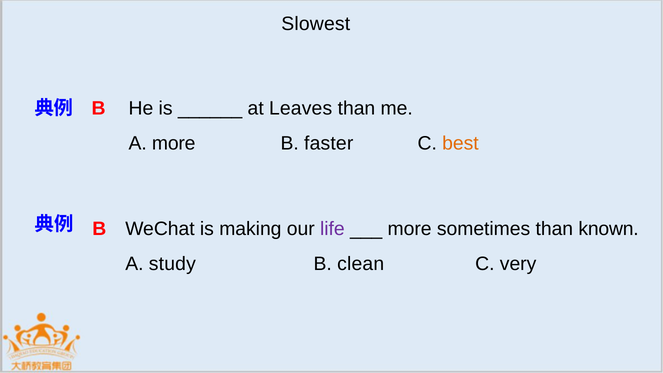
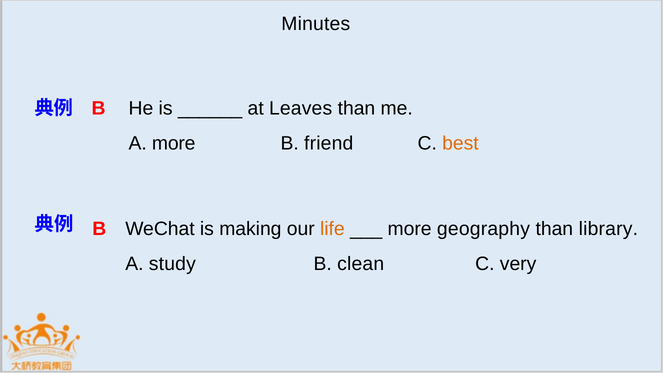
Slowest: Slowest -> Minutes
faster: faster -> friend
life colour: purple -> orange
sometimes: sometimes -> geography
known: known -> library
